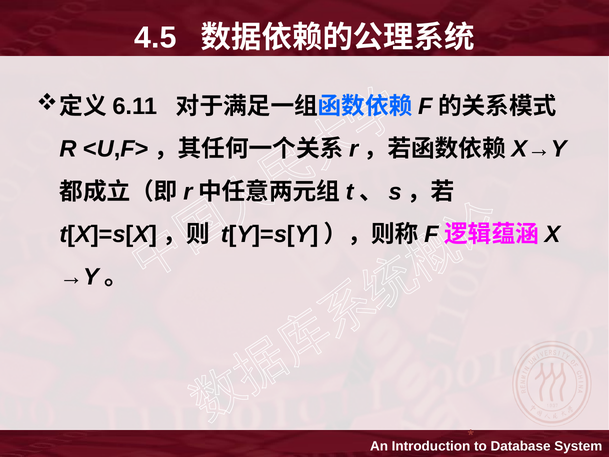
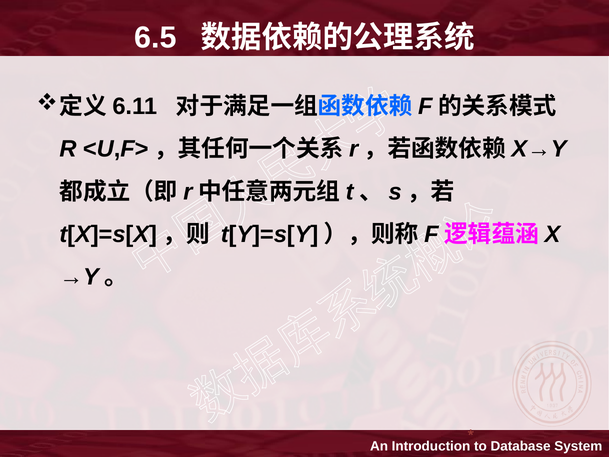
4.5: 4.5 -> 6.5
